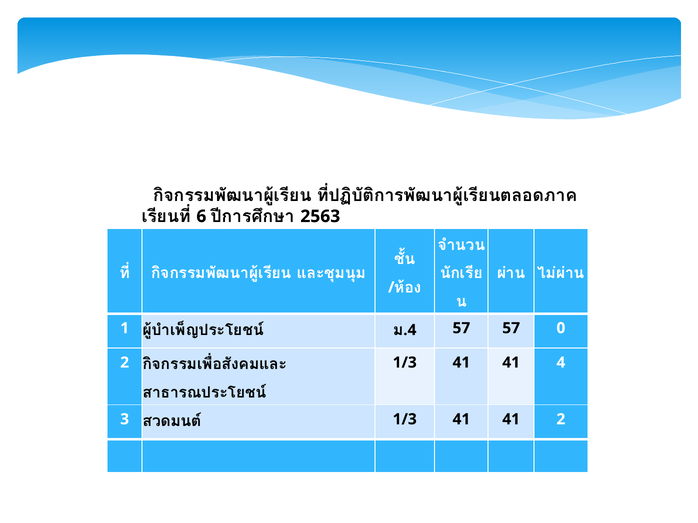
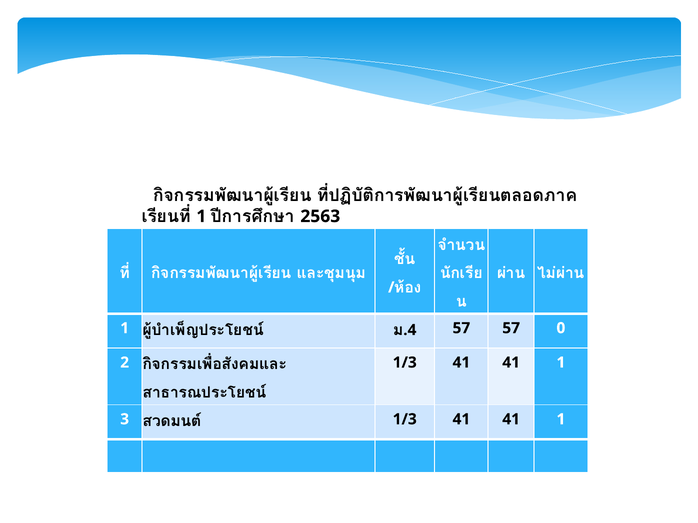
6 at (201, 217): 6 -> 1
4 at (561, 363): 4 -> 1
2 at (561, 420): 2 -> 1
